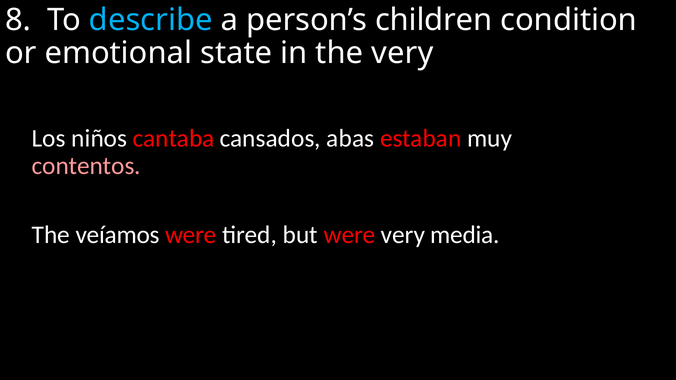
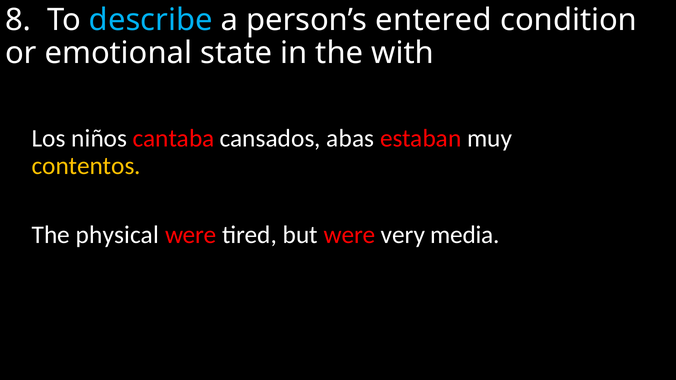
children: children -> entered
the very: very -> with
contentos colour: pink -> yellow
veíamos: veíamos -> physical
